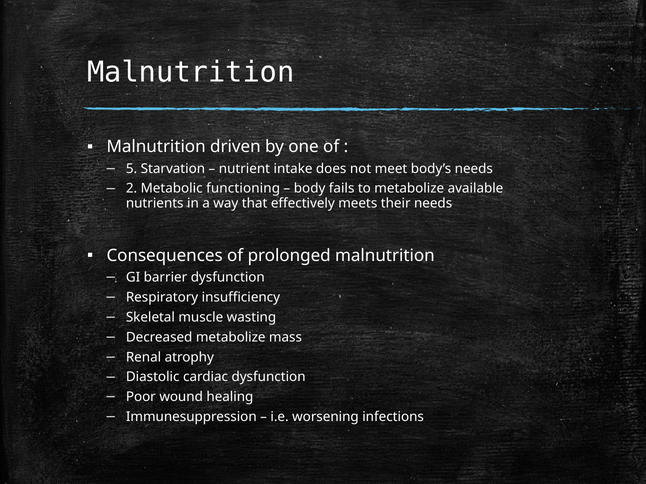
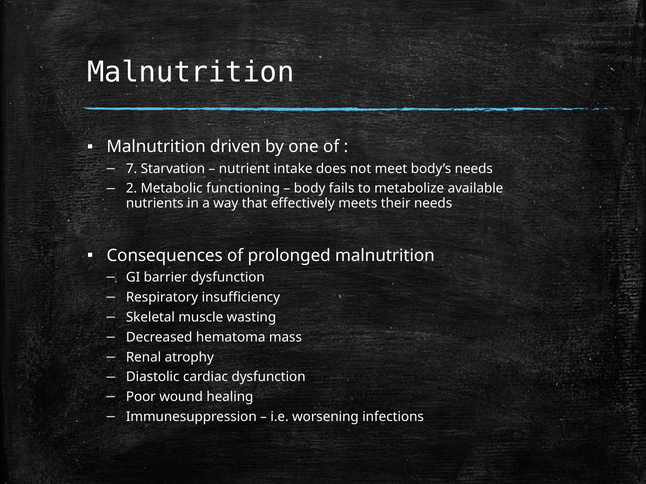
5: 5 -> 7
Decreased metabolize: metabolize -> hematoma
